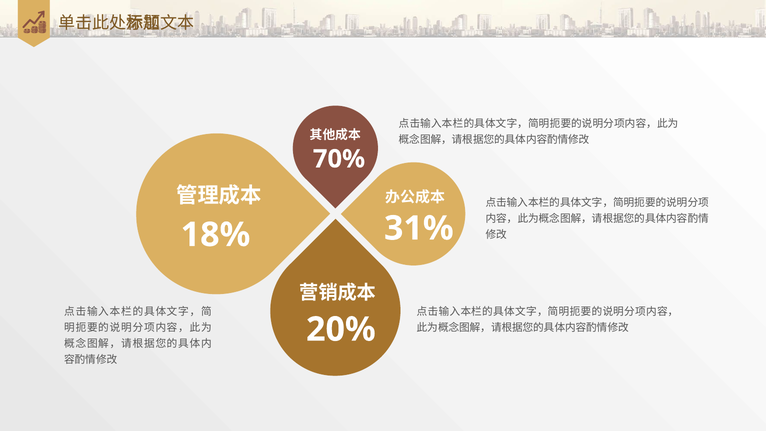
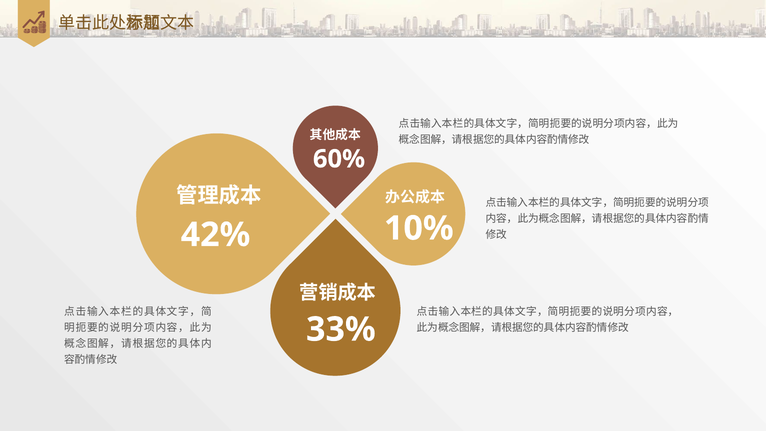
70%: 70% -> 60%
31%: 31% -> 10%
18%: 18% -> 42%
20%: 20% -> 33%
